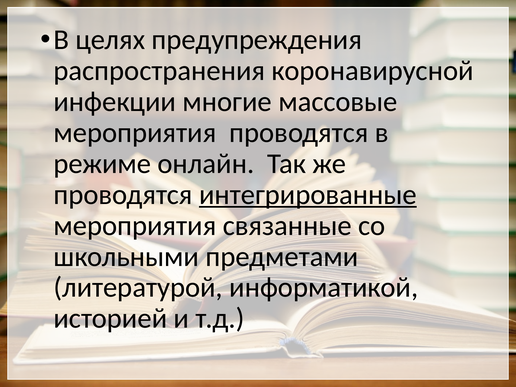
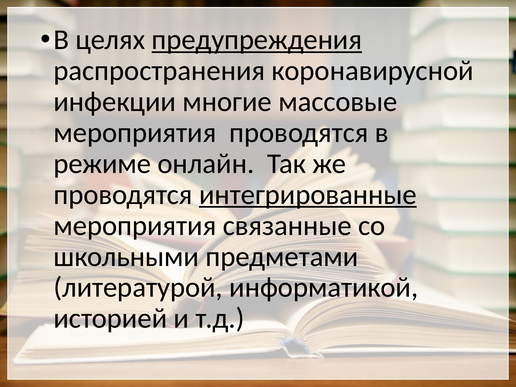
предупреждения underline: none -> present
